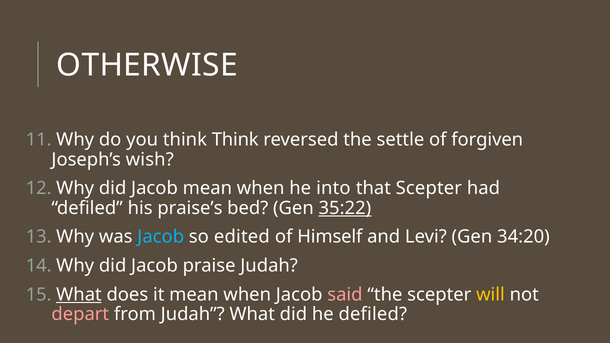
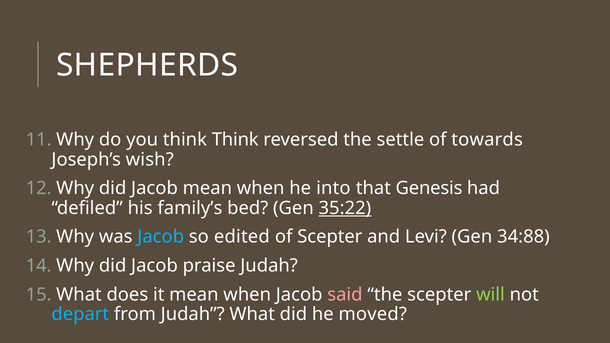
OTHERWISE: OTHERWISE -> SHEPHERDS
forgiven: forgiven -> towards
that Scepter: Scepter -> Genesis
praise’s: praise’s -> family’s
of Himself: Himself -> Scepter
34:20: 34:20 -> 34:88
What at (79, 295) underline: present -> none
will colour: yellow -> light green
depart colour: pink -> light blue
he defiled: defiled -> moved
